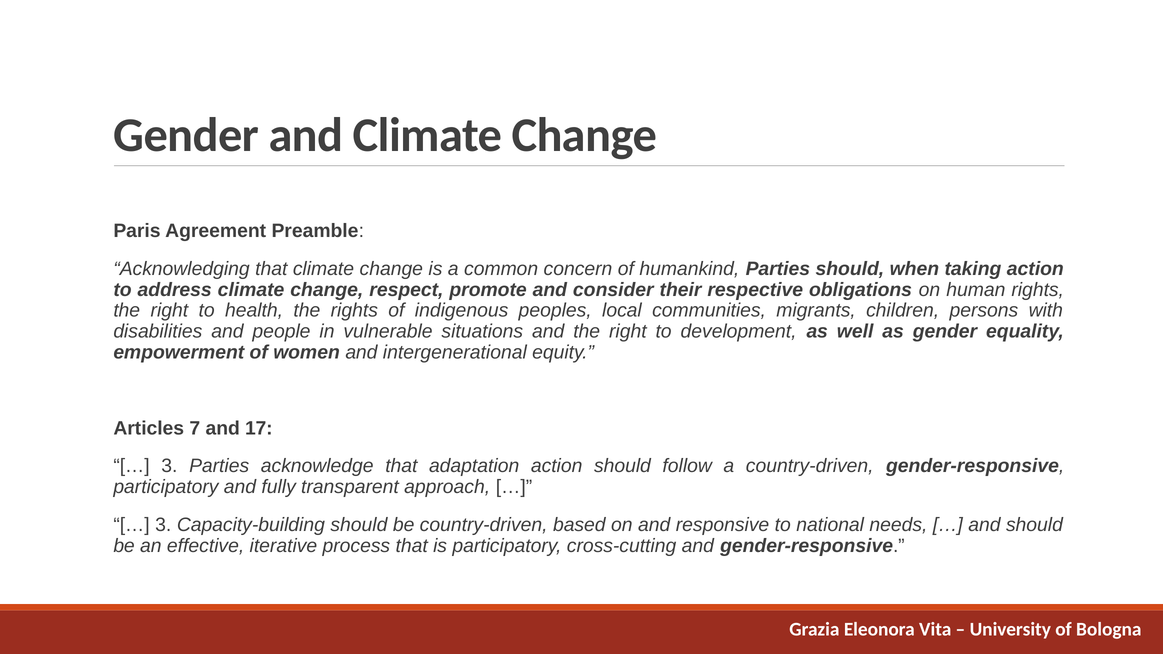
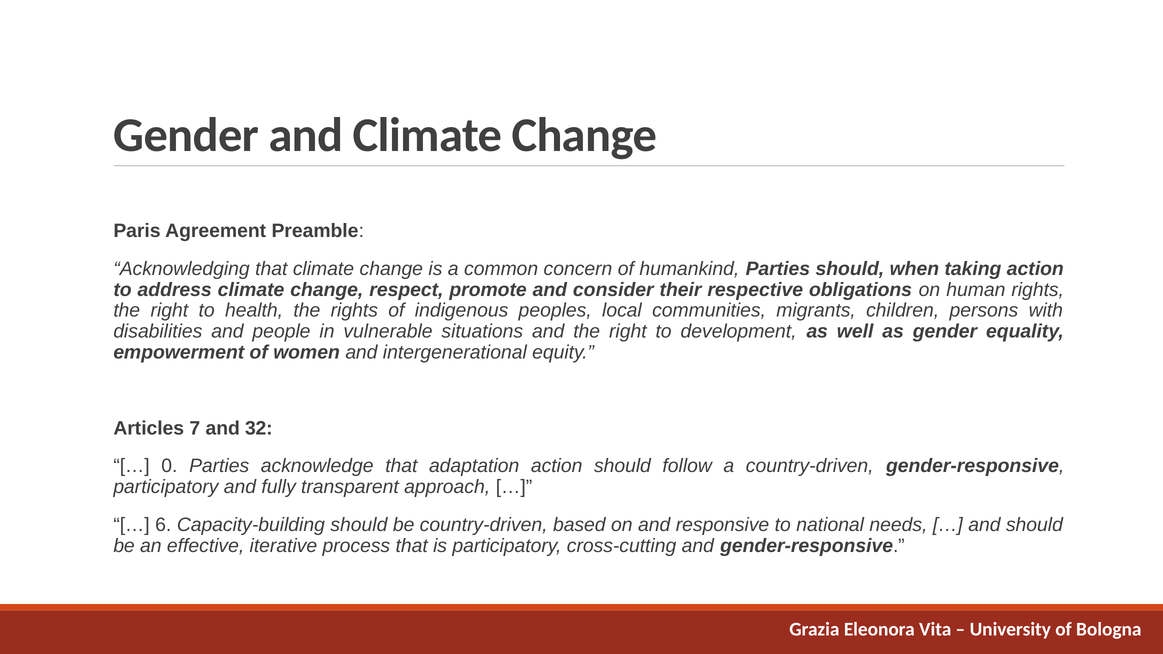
17: 17 -> 32
3 at (169, 466): 3 -> 0
3 at (163, 525): 3 -> 6
